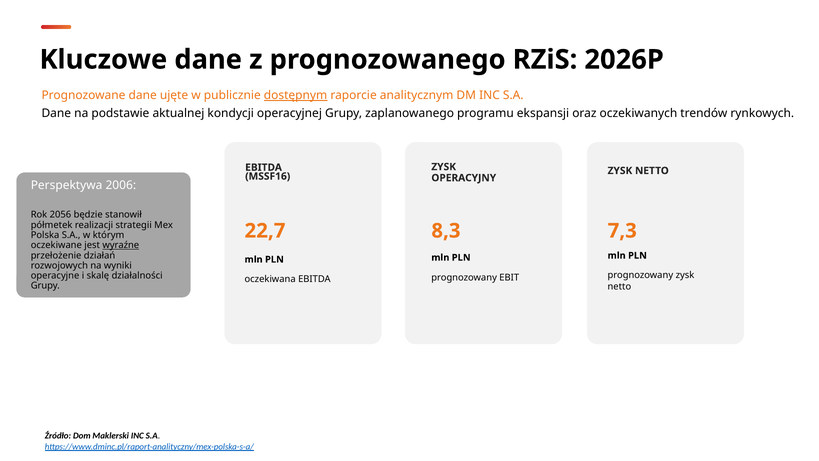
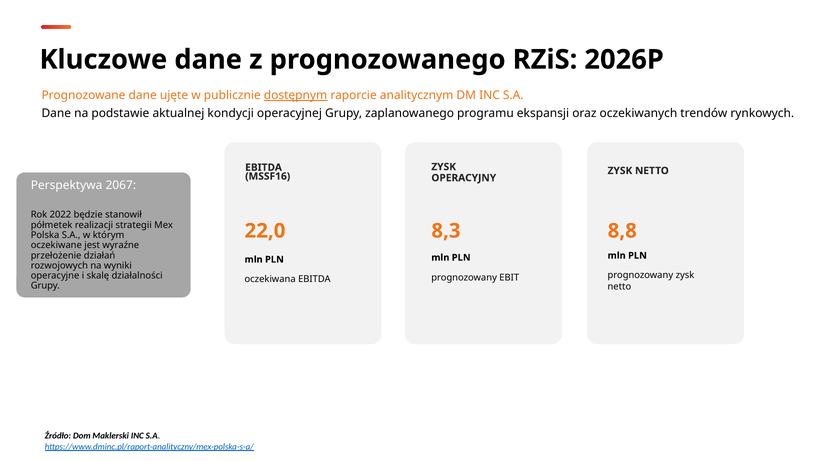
2006: 2006 -> 2067
2056: 2056 -> 2022
22,7: 22,7 -> 22,0
7,3: 7,3 -> 8,8
wyraźne underline: present -> none
